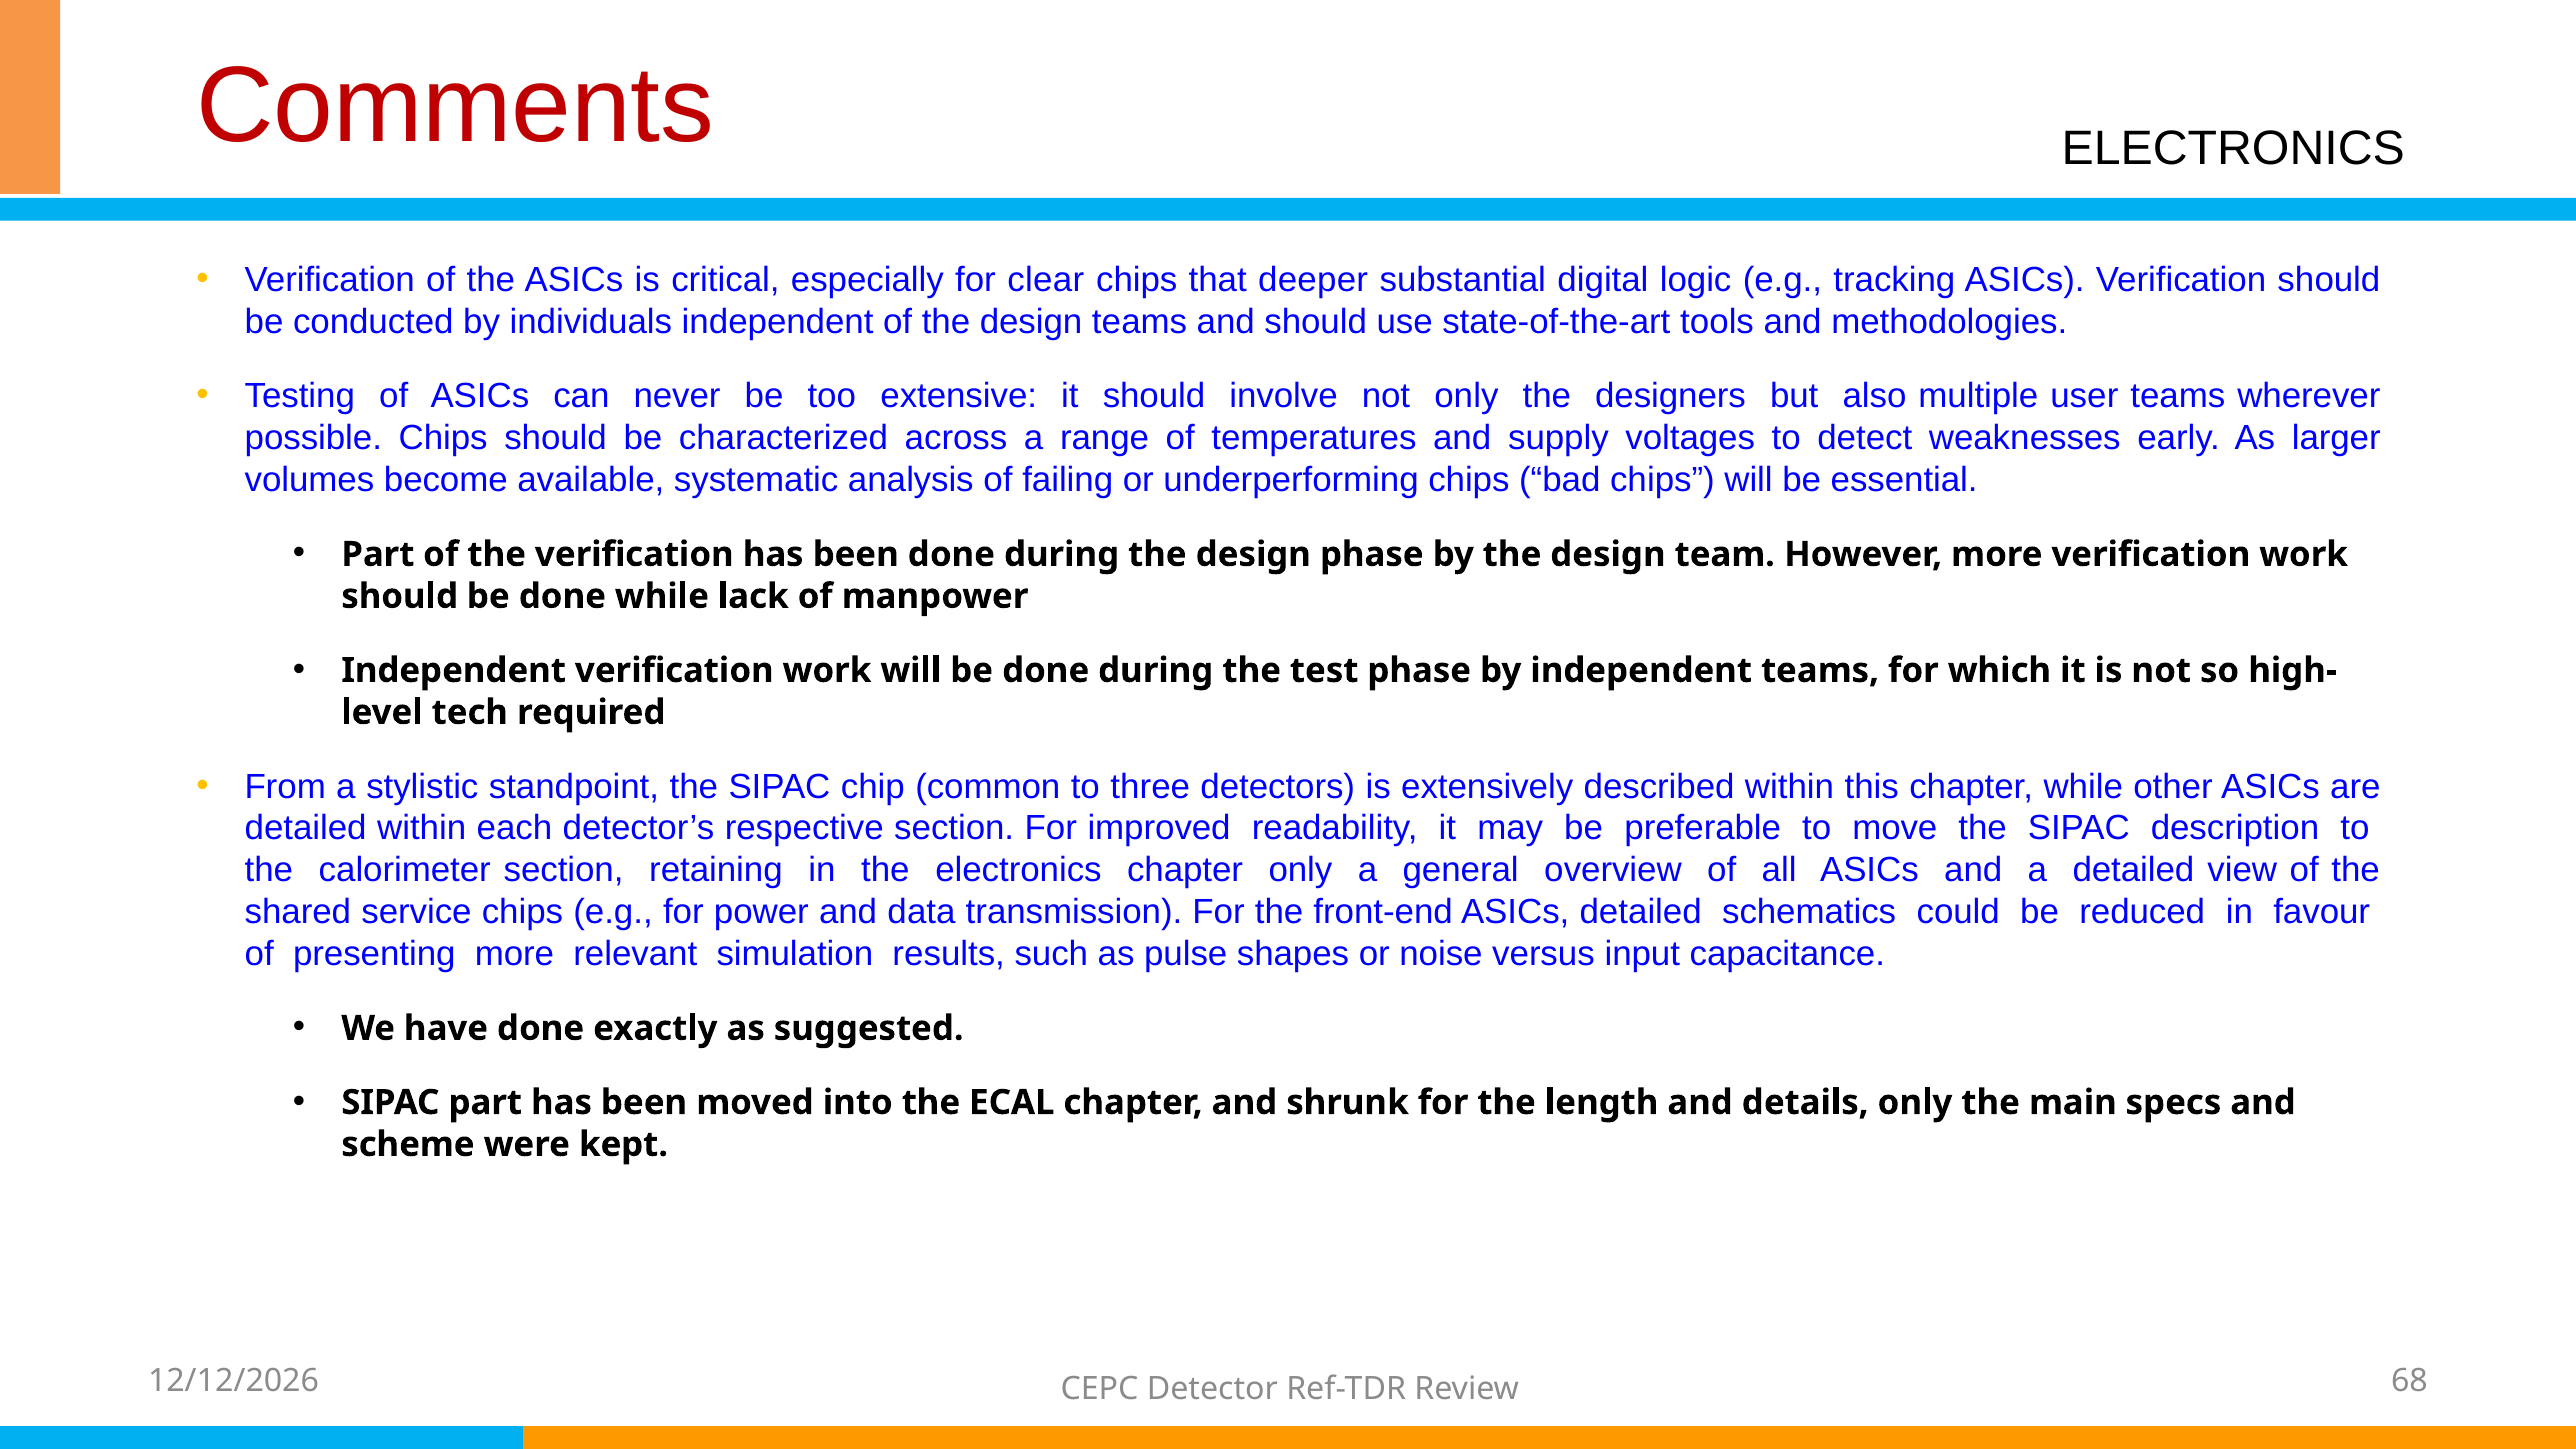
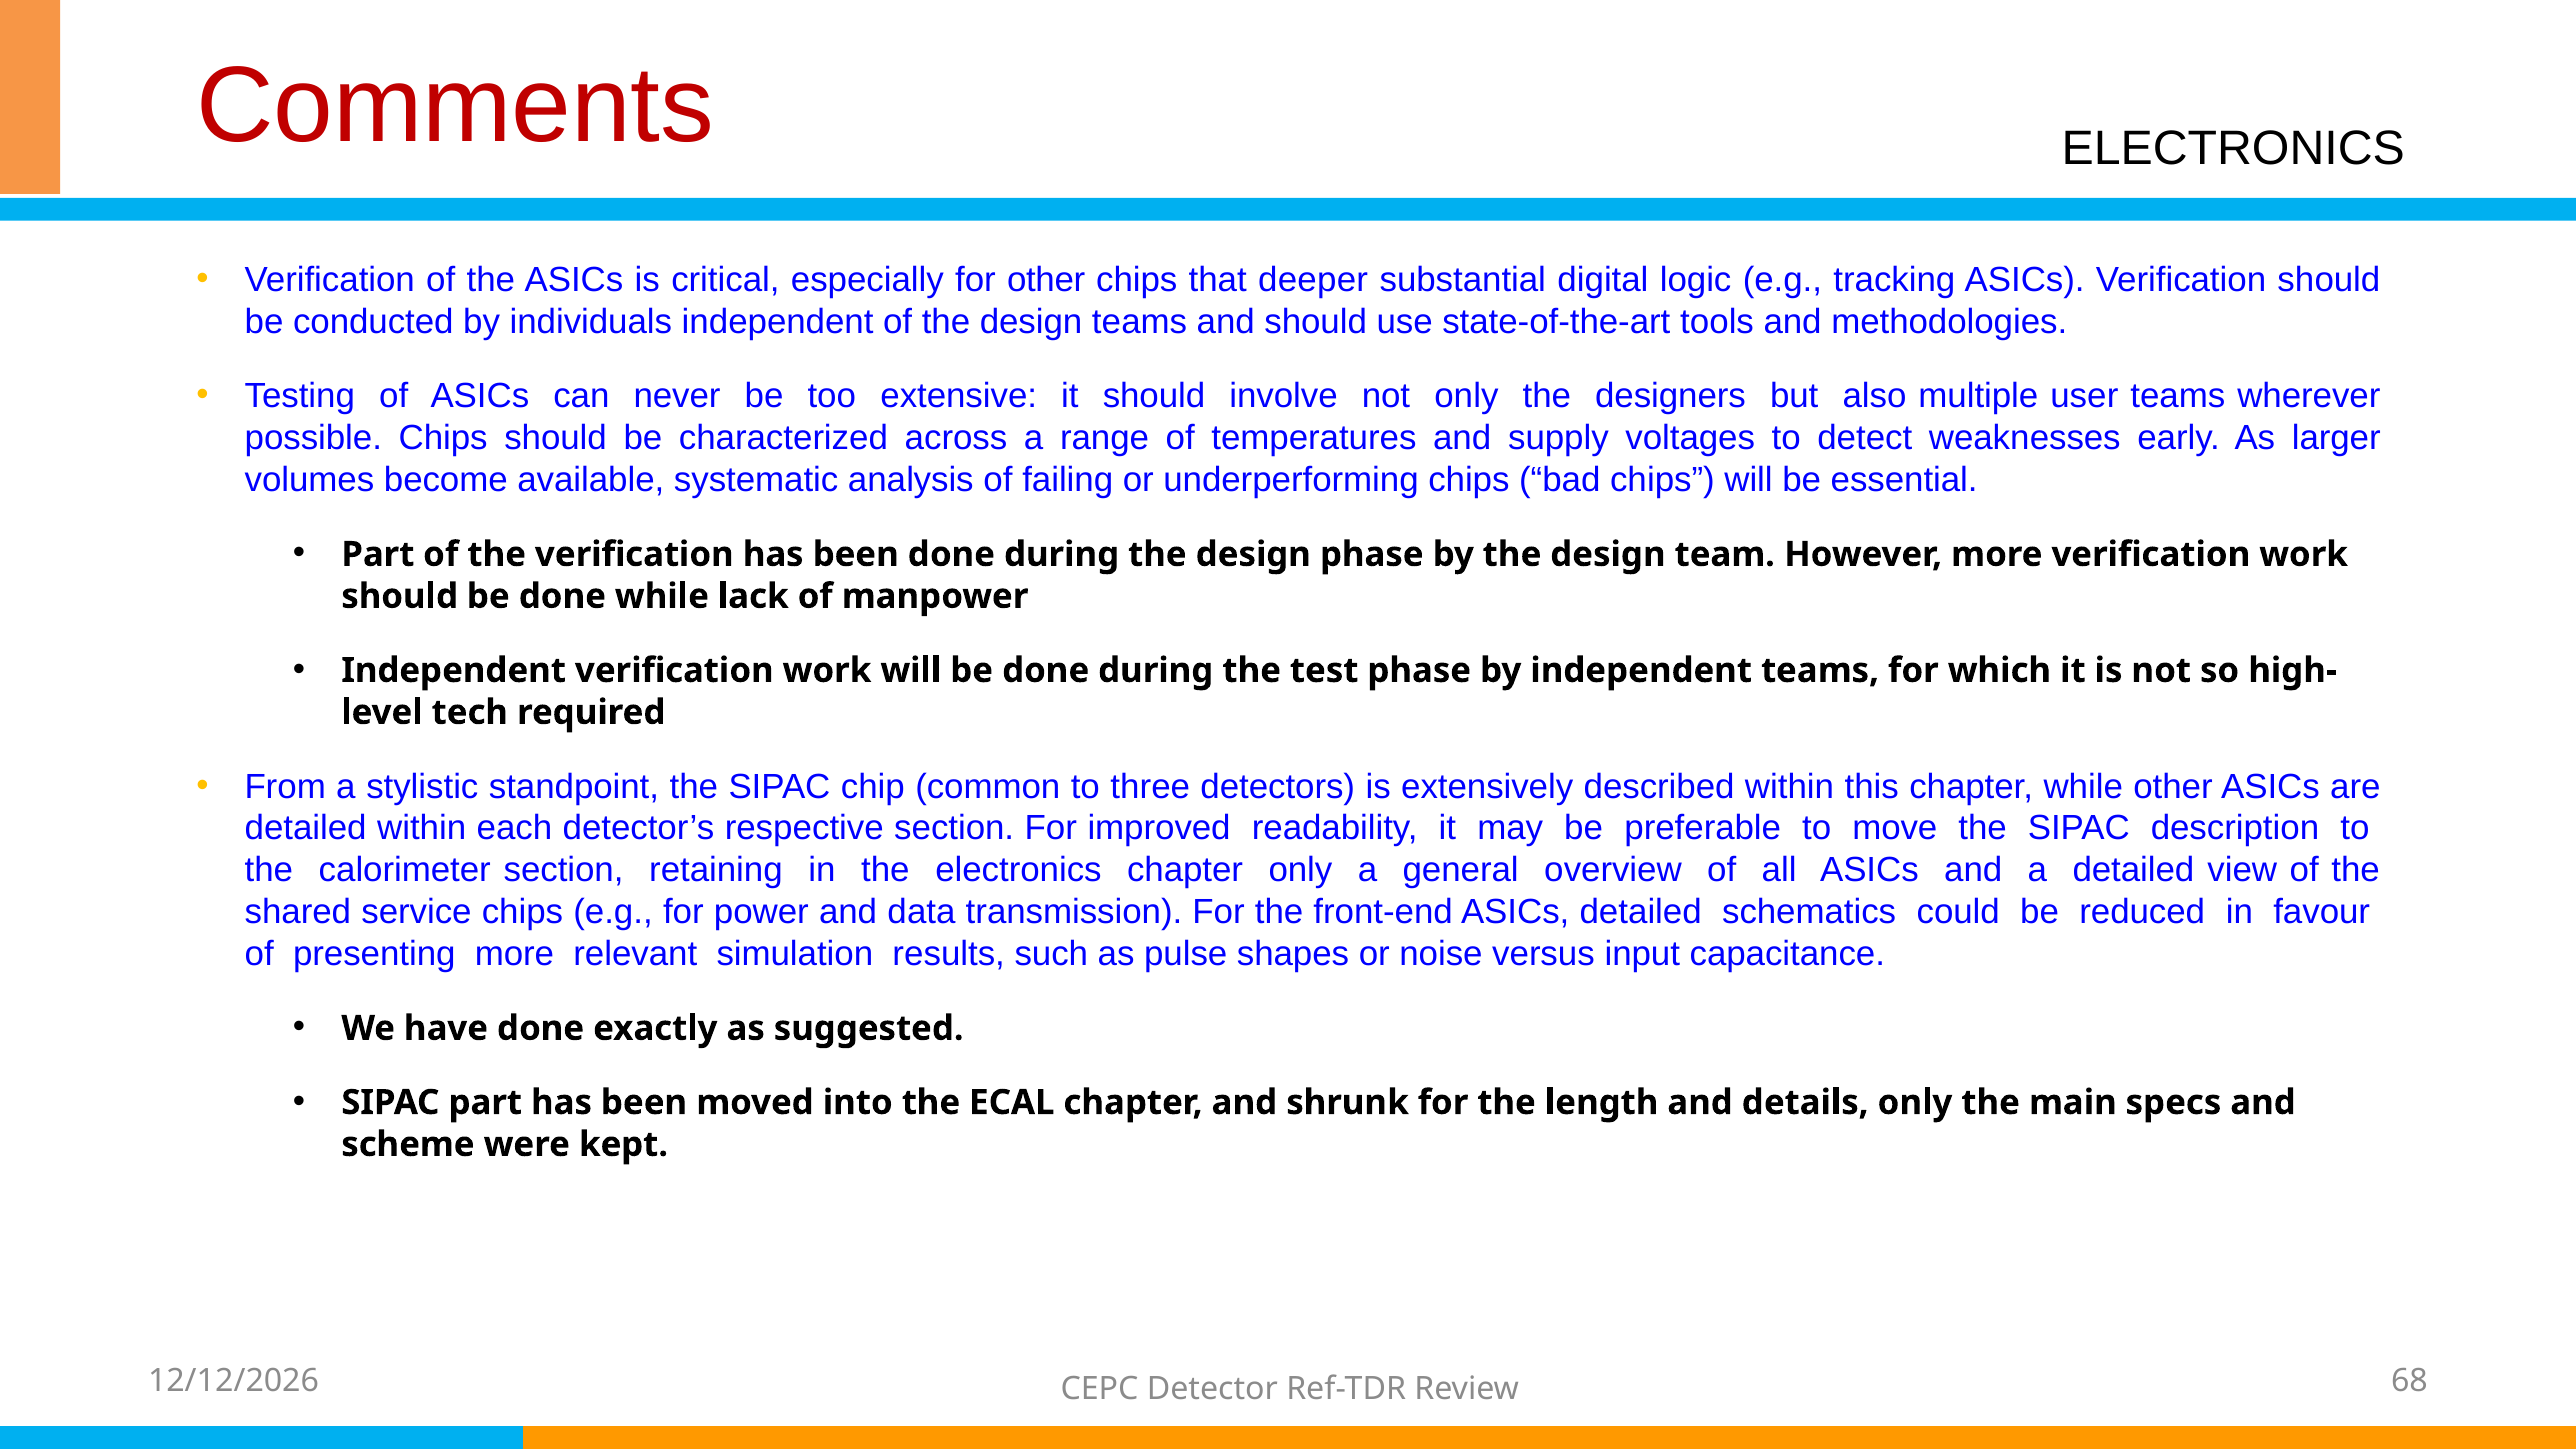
for clear: clear -> other
